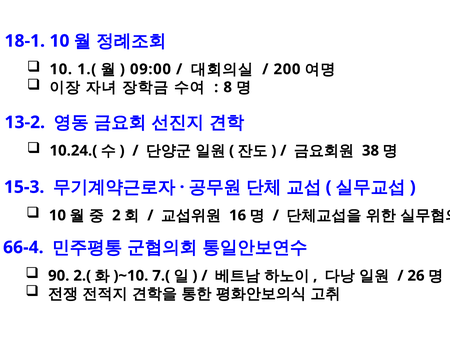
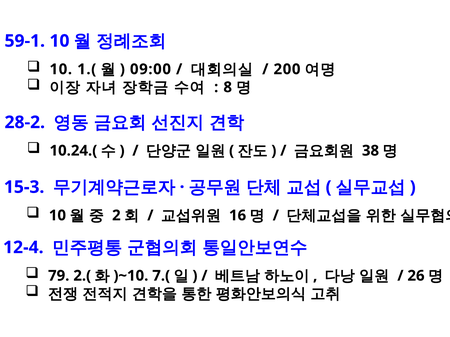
18-1: 18-1 -> 59-1
13-2: 13-2 -> 28-2
66-4: 66-4 -> 12-4
90: 90 -> 79
